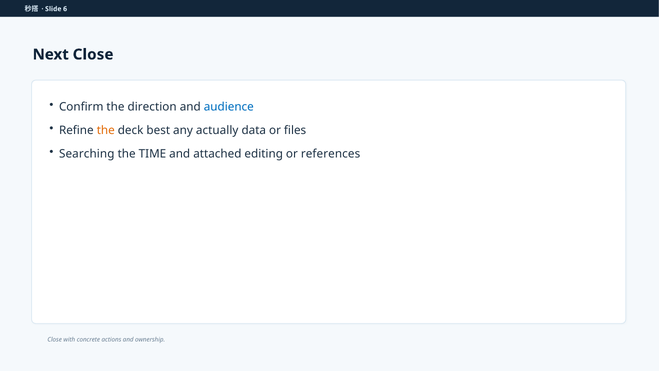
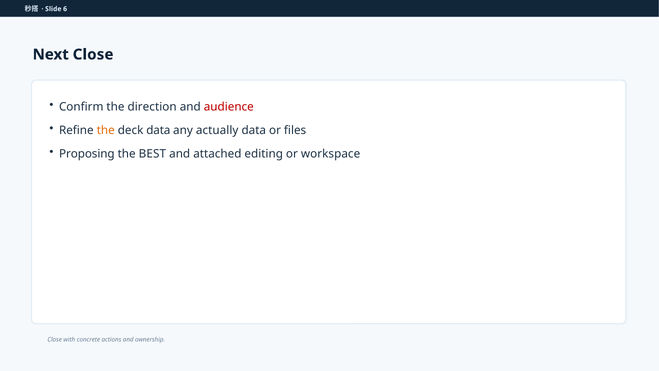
audience colour: blue -> red
deck best: best -> data
Searching: Searching -> Proposing
TIME: TIME -> BEST
references: references -> workspace
